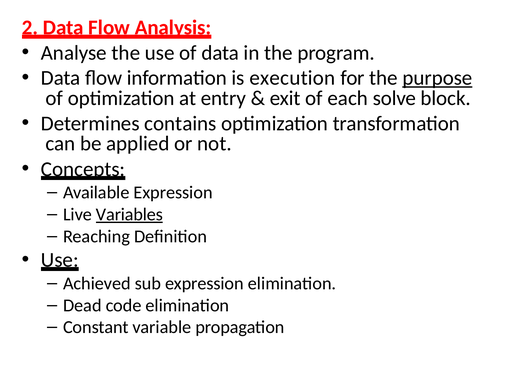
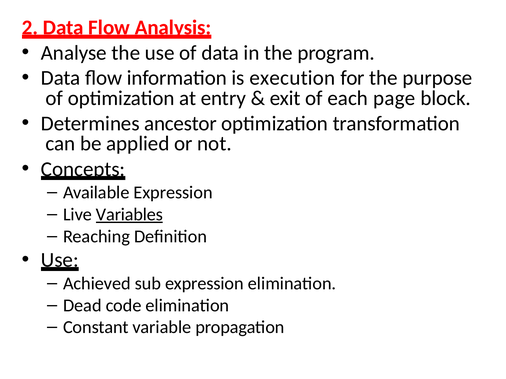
purpose underline: present -> none
solve: solve -> page
contains: contains -> ancestor
